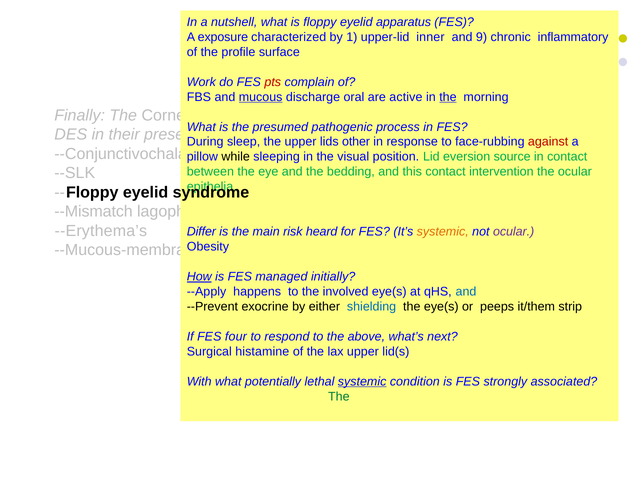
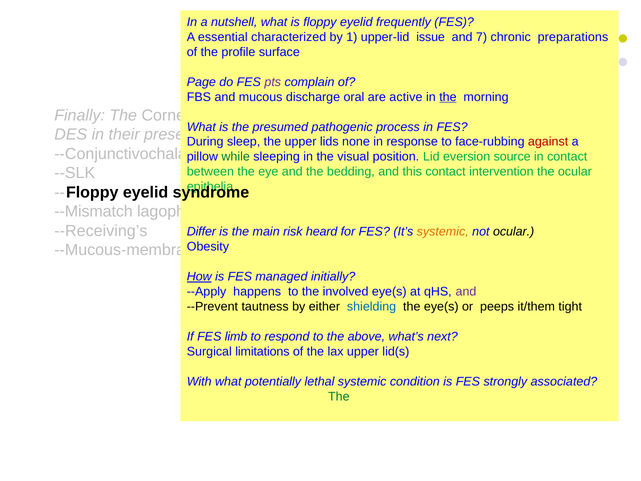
apparatus: apparatus -> frequently
exposure: exposure -> essential
inner: inner -> issue
9: 9 -> 7
inflammatory: inflammatory -> preparations
Work: Work -> Page
pts at (273, 82) colour: red -> purple
mucous underline: present -> none
other: other -> none
while colour: black -> green
--Erythema’s: --Erythema’s -> --Receiving’s
ocular at (514, 232) colour: purple -> black
and at (466, 291) colour: blue -> purple
exocrine: exocrine -> tautness
strip: strip -> tight
four: four -> limb
histamine: histamine -> limitations
systemic at (362, 381) underline: present -> none
